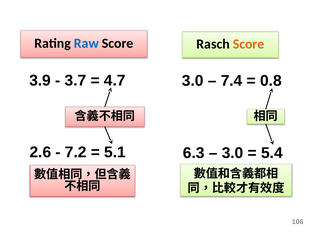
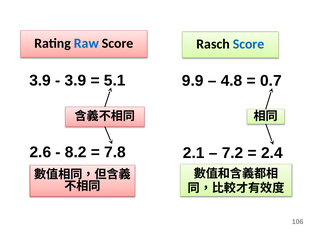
Score at (249, 44) colour: orange -> blue
3.7 at (75, 81): 3.7 -> 3.9
4.7: 4.7 -> 5.1
3.0 at (193, 81): 3.0 -> 9.9
7.4: 7.4 -> 4.8
0.8: 0.8 -> 0.7
7.2: 7.2 -> 8.2
5.1: 5.1 -> 7.8
6.3: 6.3 -> 2.1
3.0 at (233, 153): 3.0 -> 7.2
5.4: 5.4 -> 2.4
